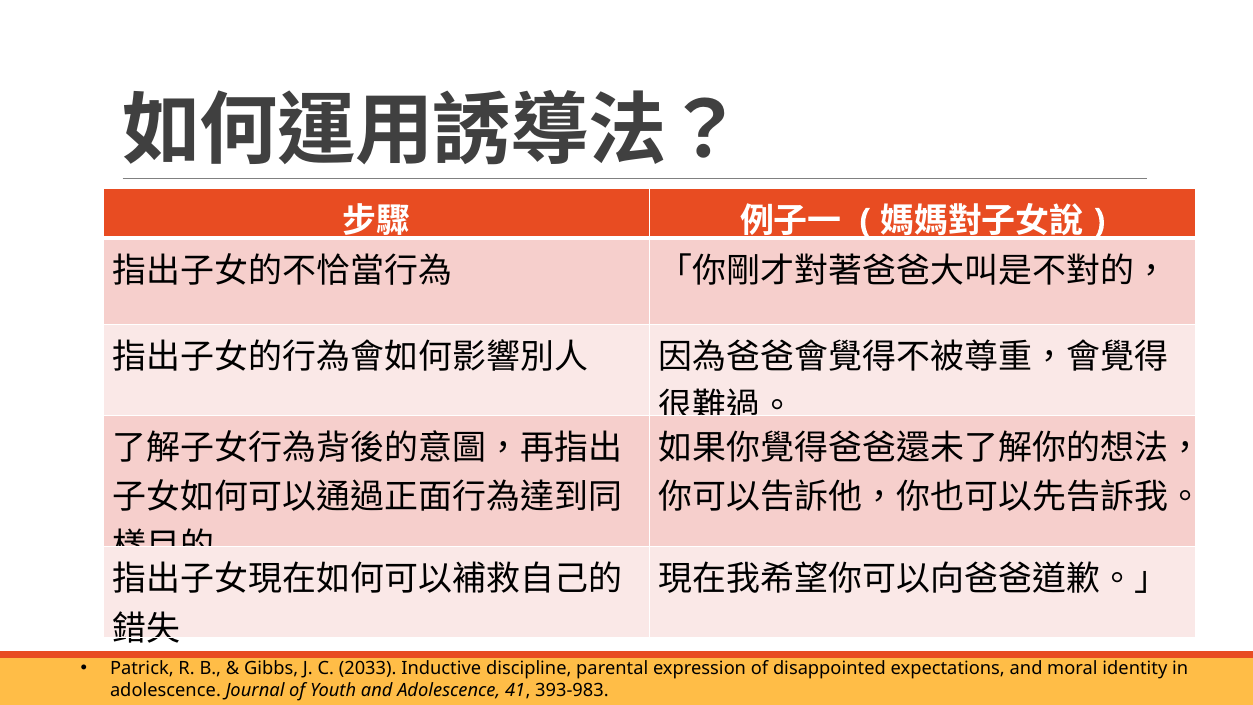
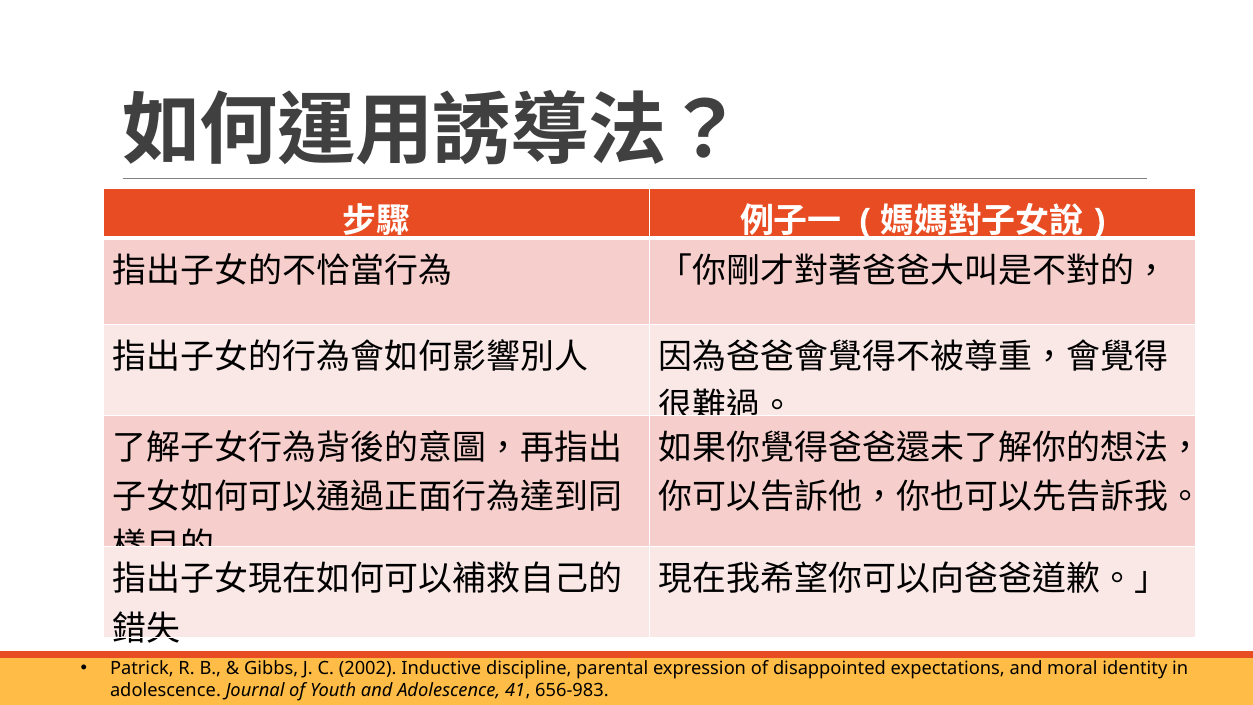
2033: 2033 -> 2002
393-983: 393-983 -> 656-983
